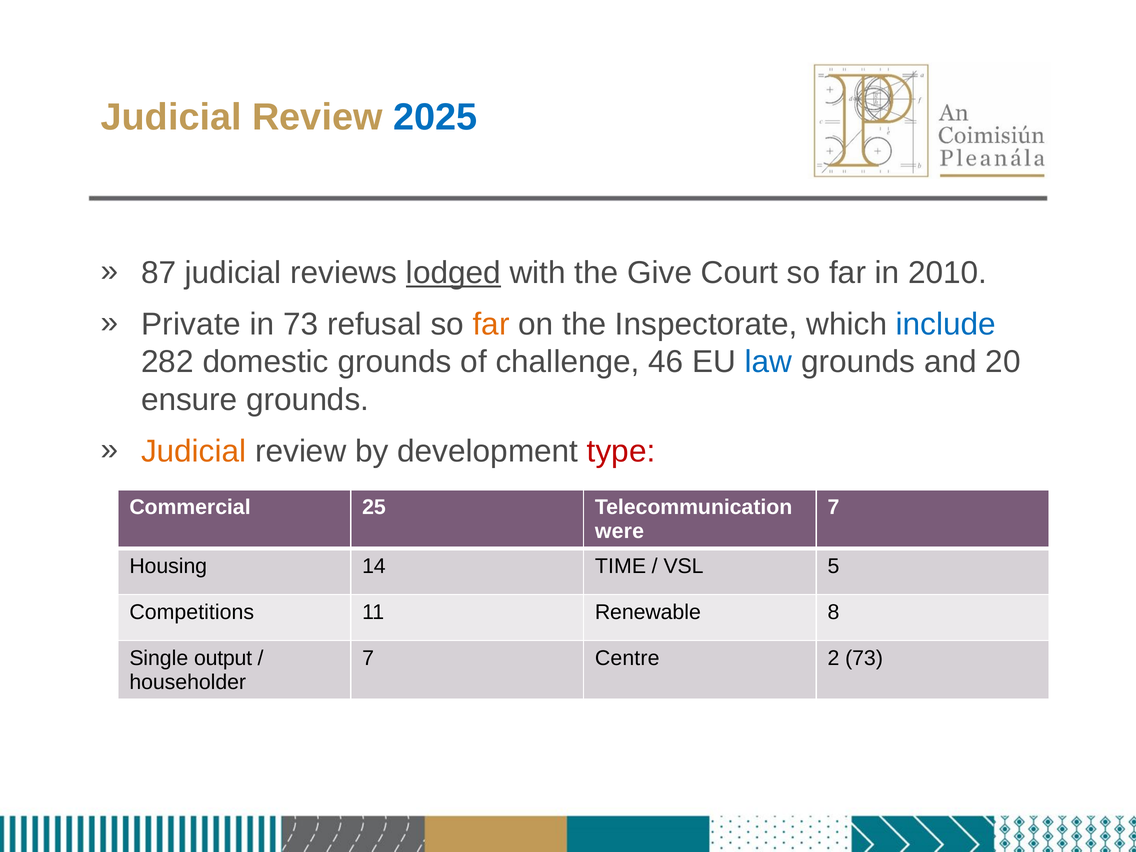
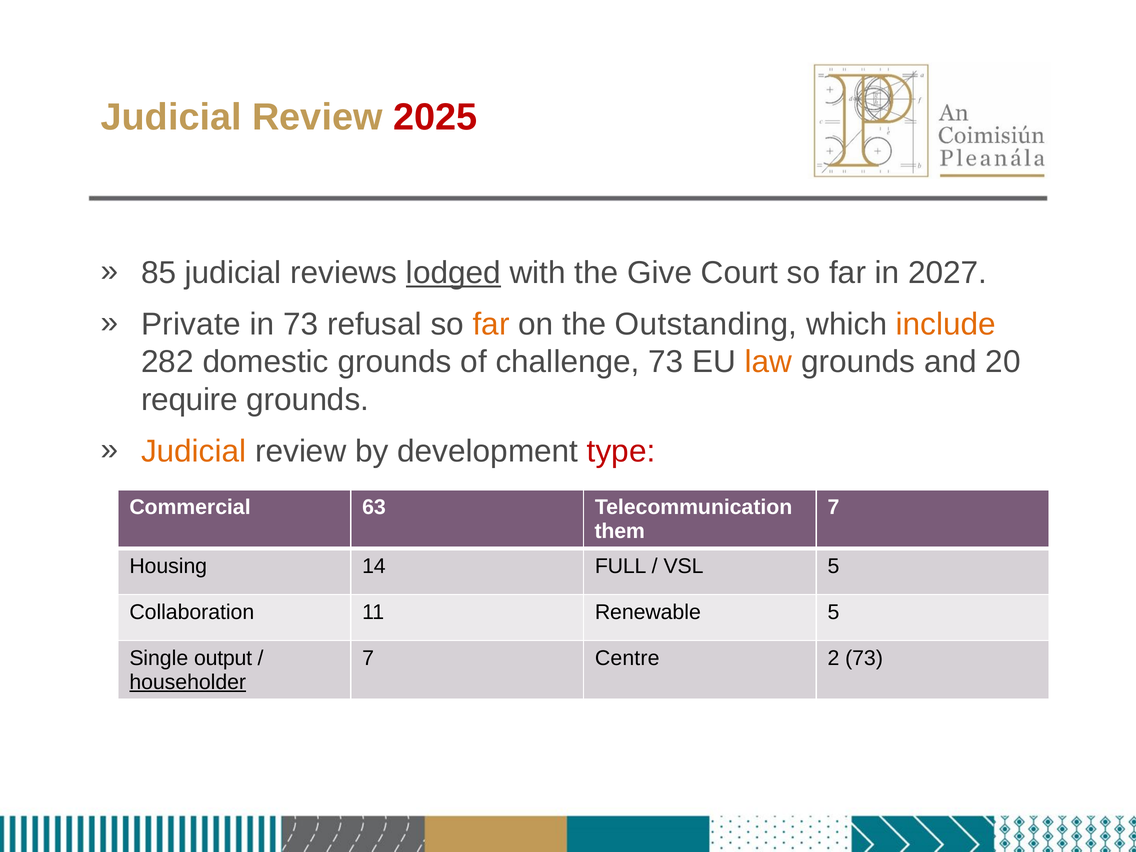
2025 colour: blue -> red
87: 87 -> 85
2010: 2010 -> 2027
Inspectorate: Inspectorate -> Outstanding
include colour: blue -> orange
challenge 46: 46 -> 73
law colour: blue -> orange
ensure: ensure -> require
25: 25 -> 63
were: were -> them
TIME: TIME -> FULL
Competitions: Competitions -> Collaboration
Renewable 8: 8 -> 5
householder underline: none -> present
